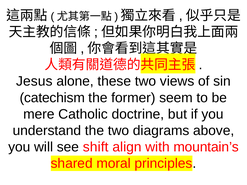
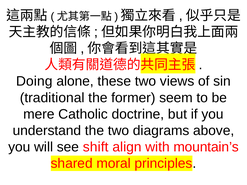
Jesus: Jesus -> Doing
catechism: catechism -> traditional
